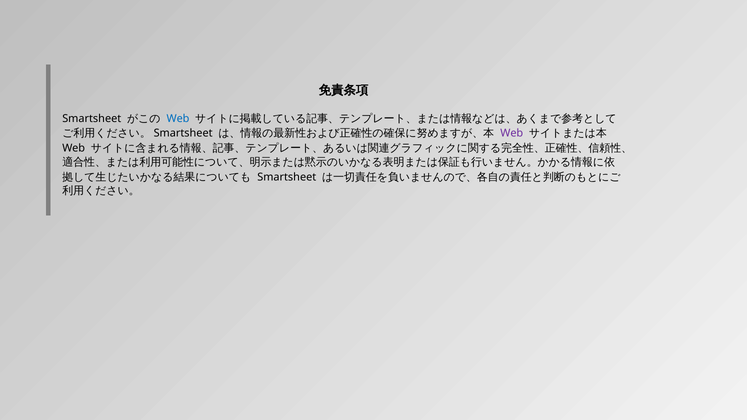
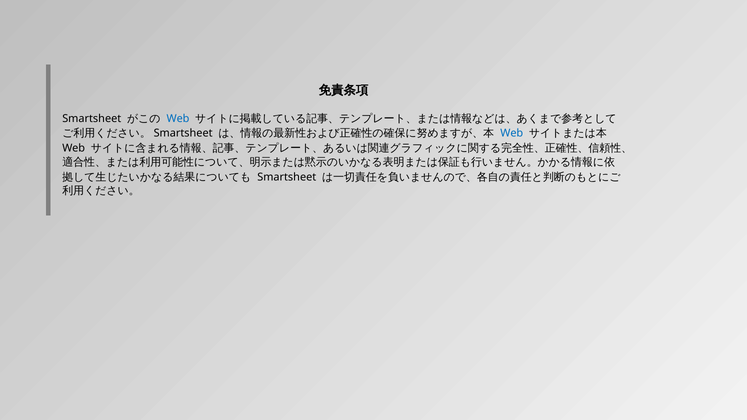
Web at (512, 133) colour: purple -> blue
